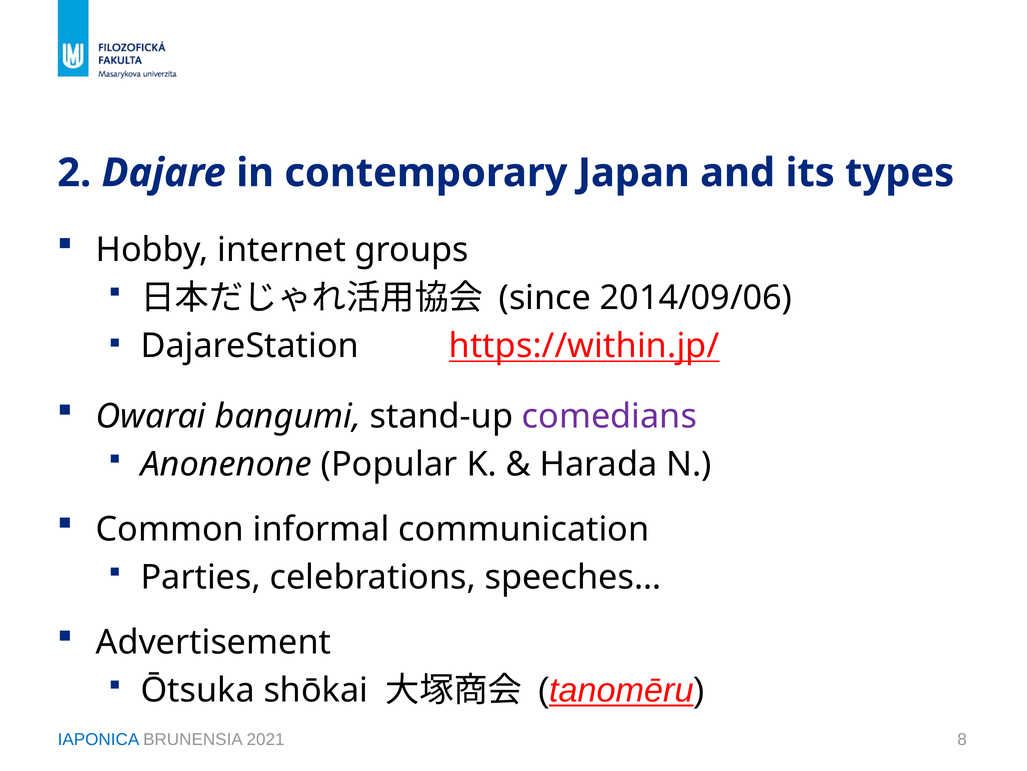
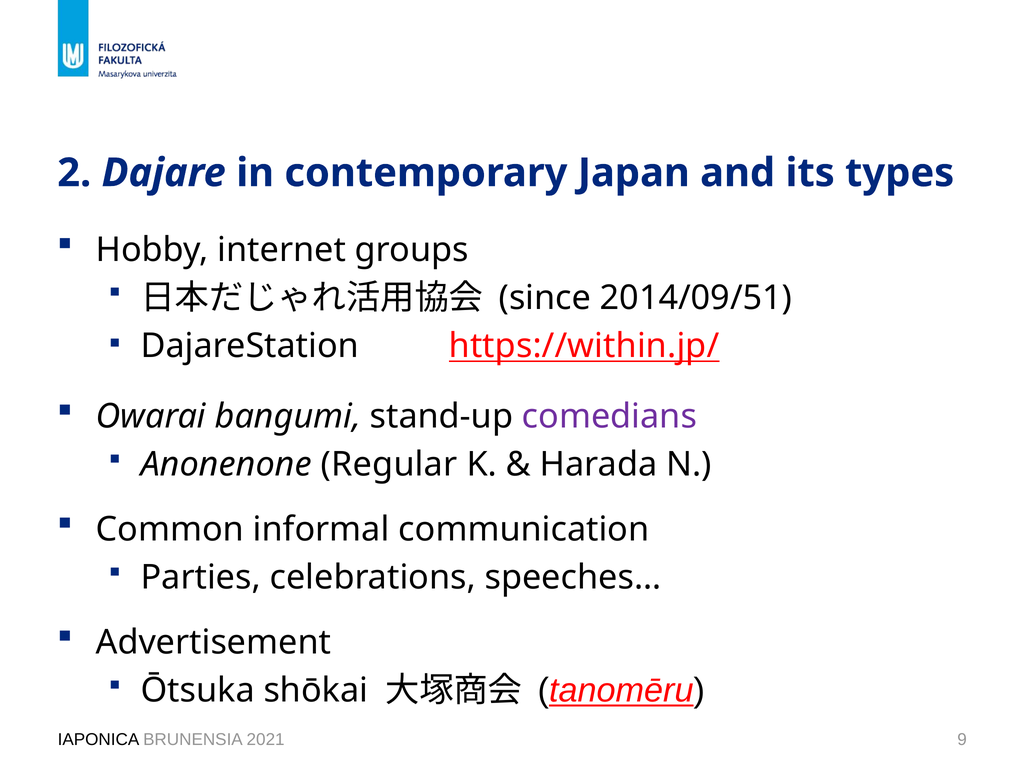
2014/09/06: 2014/09/06 -> 2014/09/51
Popular: Popular -> Regular
IAPONICA colour: blue -> black
8: 8 -> 9
